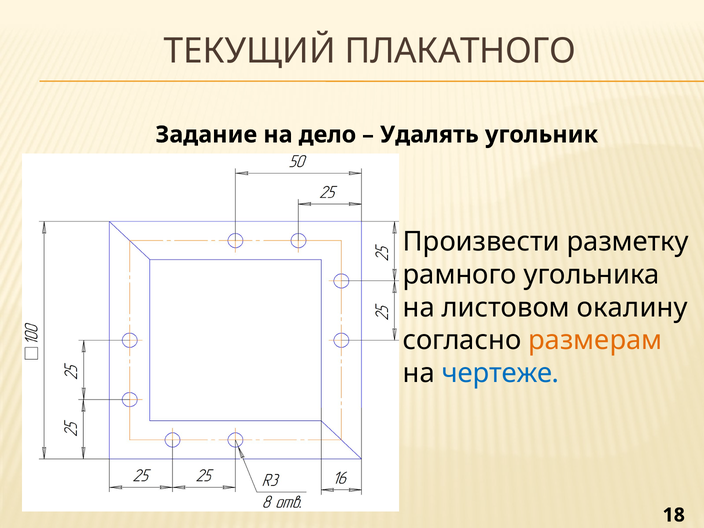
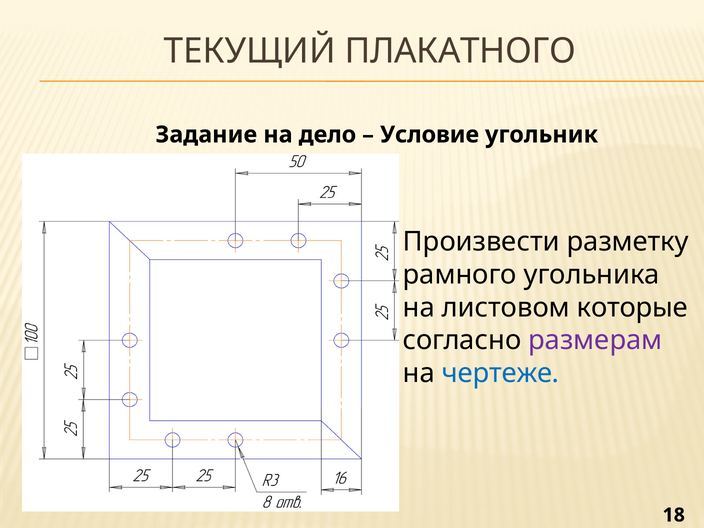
Удалять: Удалять -> Условие
окалину: окалину -> которые
размерам colour: orange -> purple
